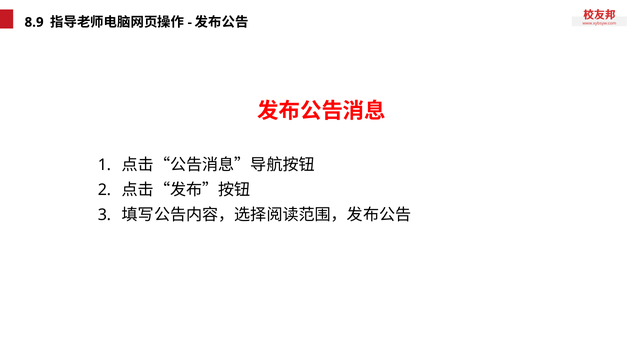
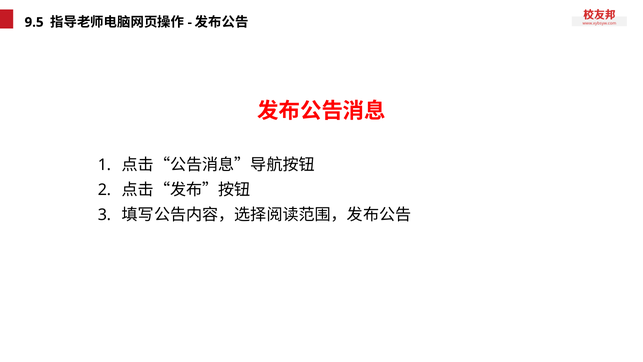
8.9: 8.9 -> 9.5
